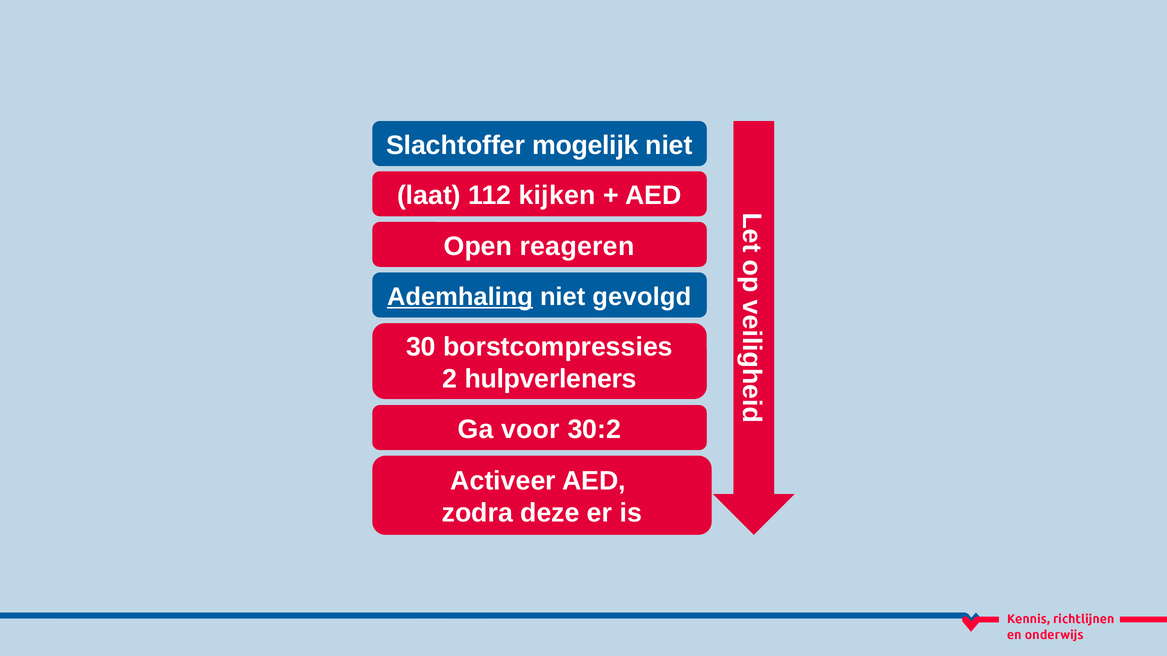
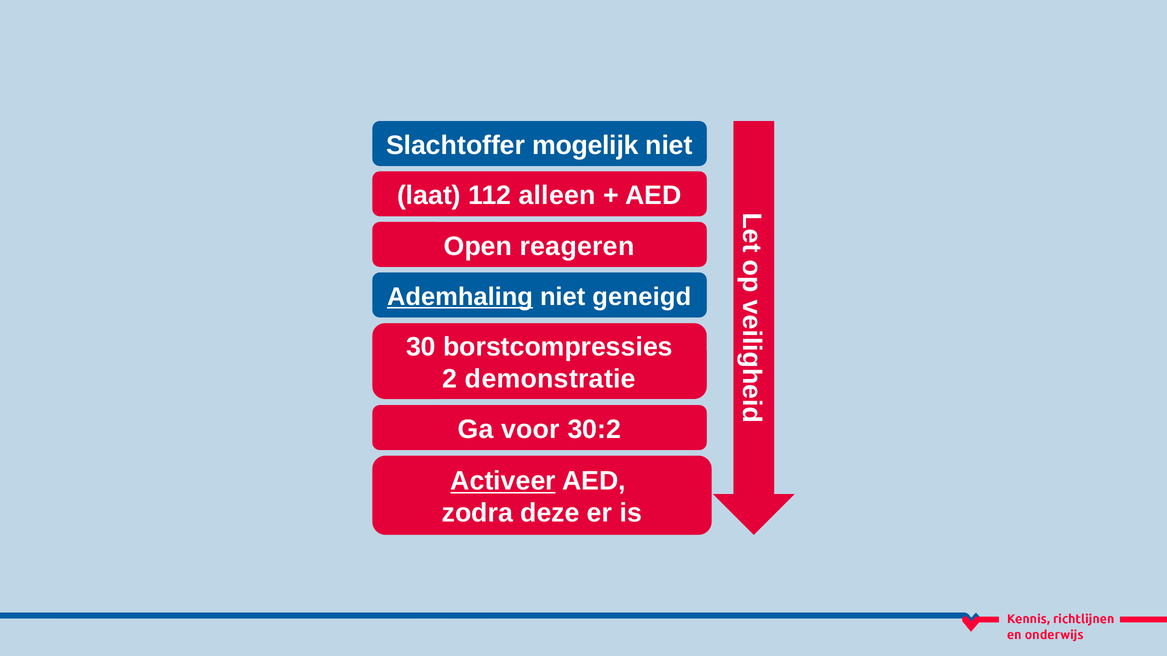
kijken: kijken -> alleen
gevolgd: gevolgd -> geneigd
hulpverleners: hulpverleners -> demonstratie
Activeer underline: none -> present
